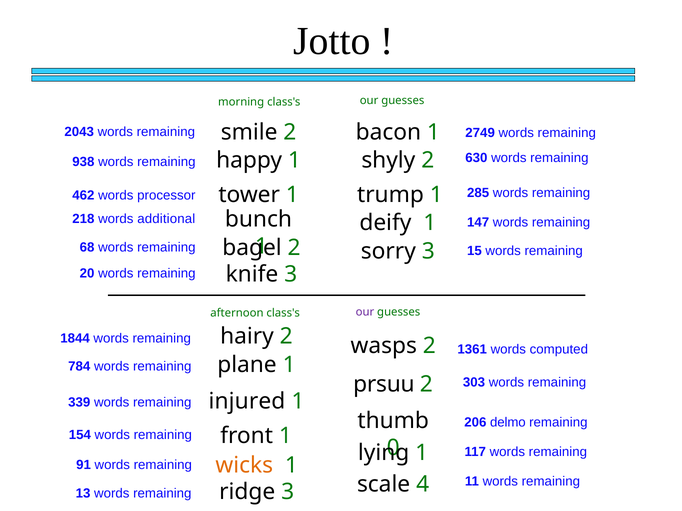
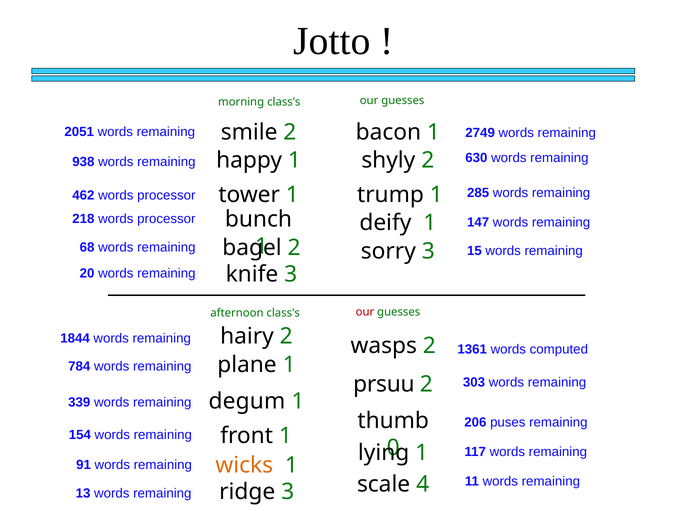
2043: 2043 -> 2051
218 words additional: additional -> processor
our at (365, 312) colour: purple -> red
injured: injured -> degum
delmo: delmo -> puses
